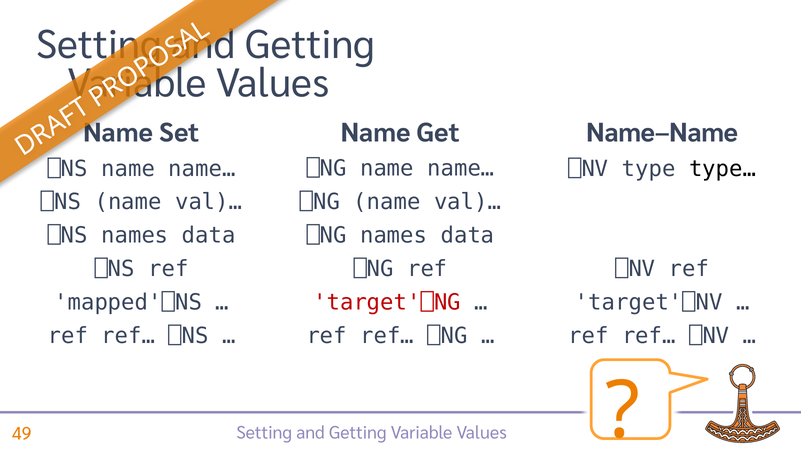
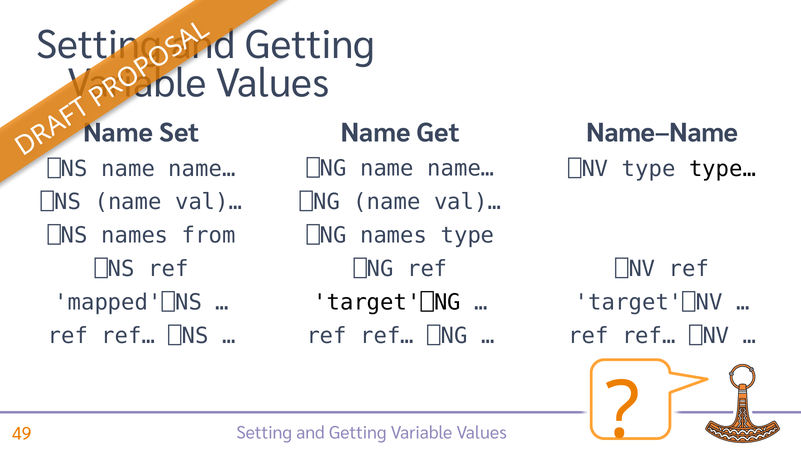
⎕NS names data: data -> from
⎕NG names data: data -> type
target'⎕NG colour: red -> black
